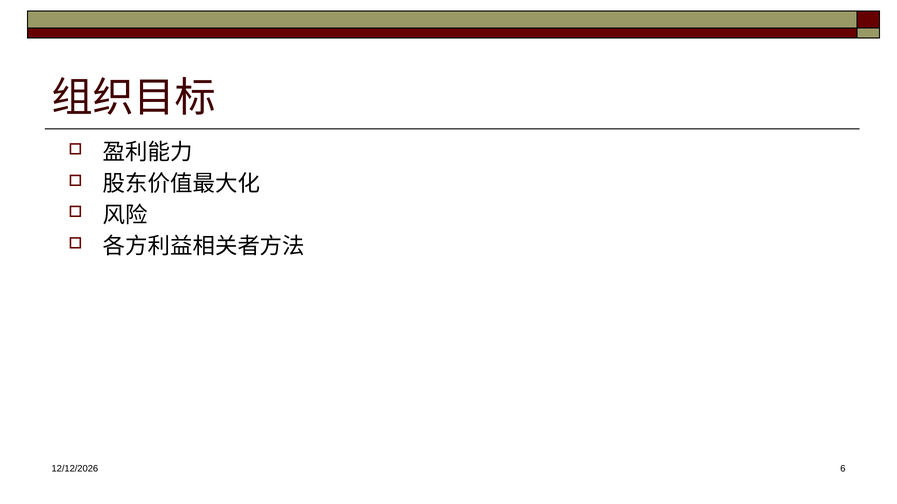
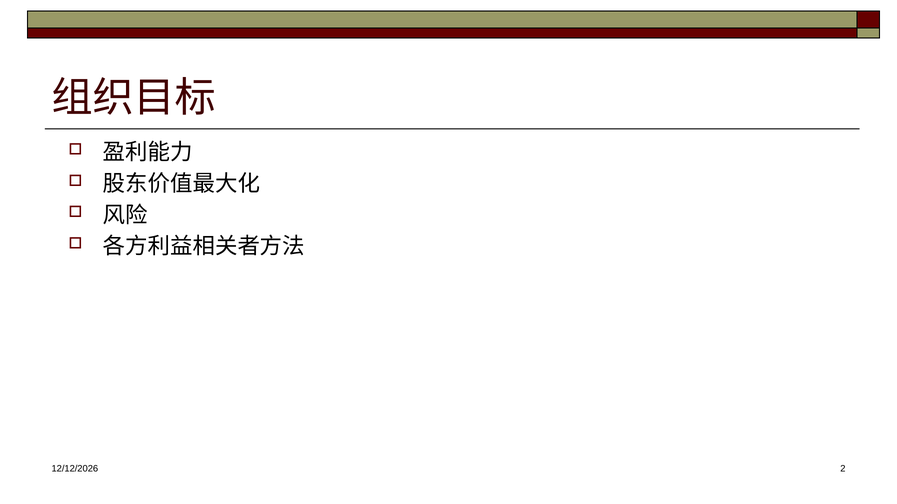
6: 6 -> 2
